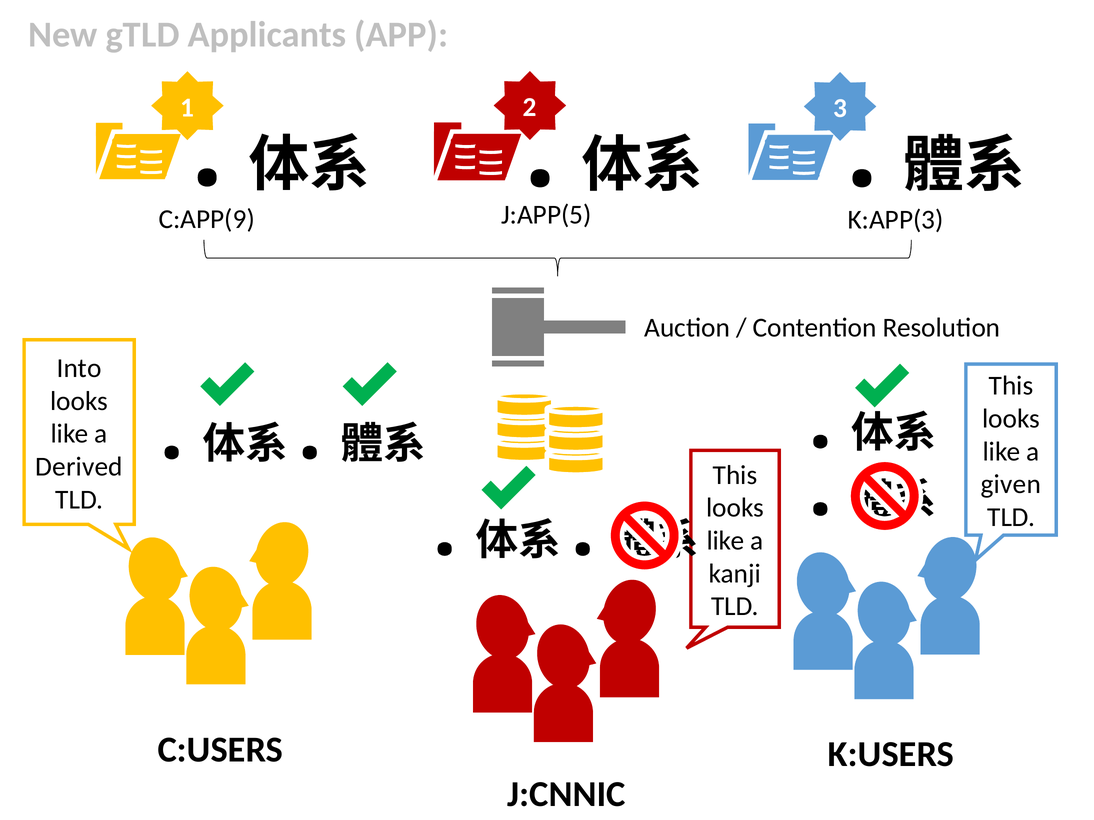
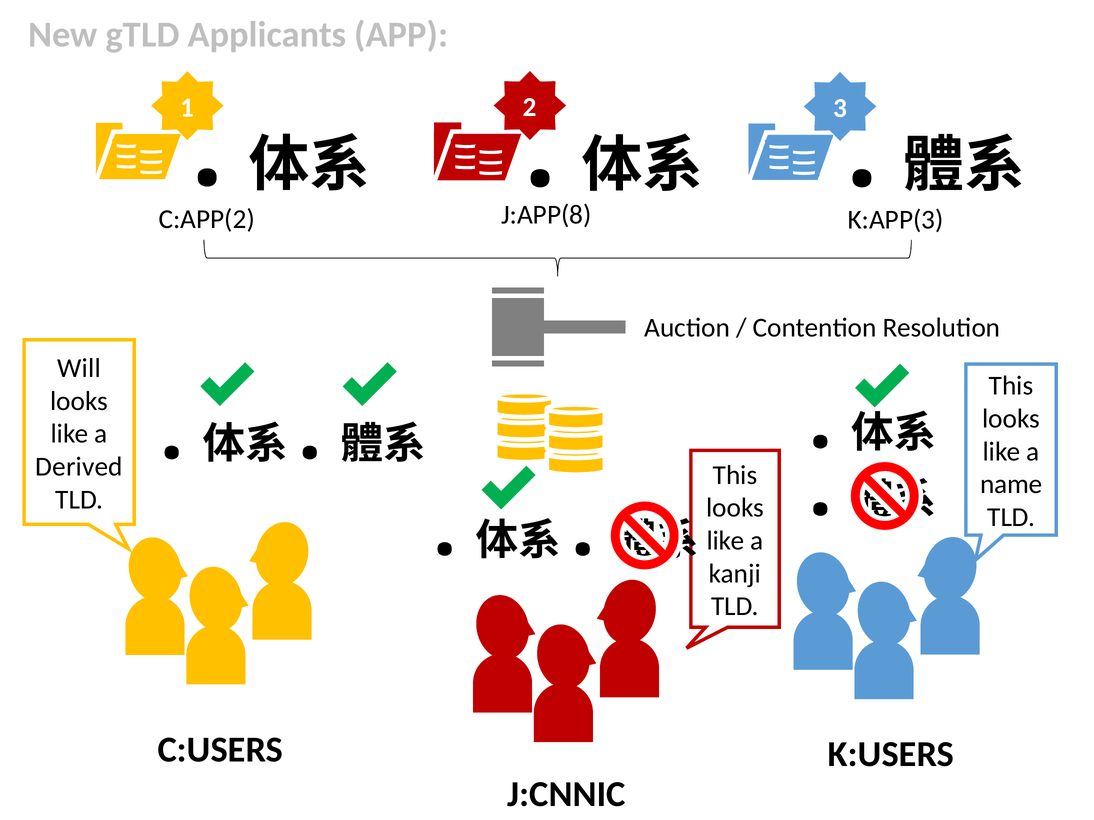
J:APP(5: J:APP(5 -> J:APP(8
C:APP(9: C:APP(9 -> C:APP(2
Into: Into -> Will
given: given -> name
